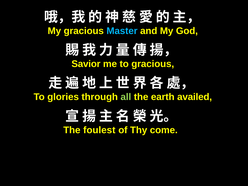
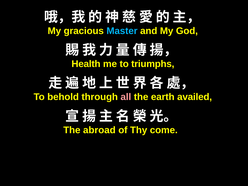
Savior: Savior -> Health
to gracious: gracious -> triumphs
glories: glories -> behold
all colour: light green -> pink
foulest: foulest -> abroad
